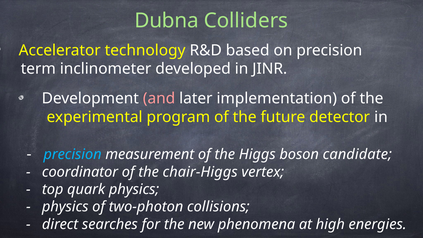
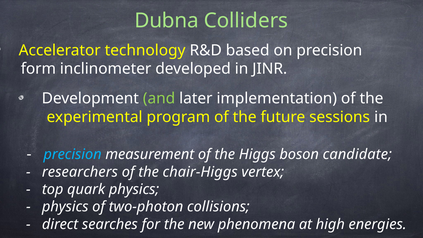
term: term -> form
and colour: pink -> light green
detector: detector -> sessions
coordinator: coordinator -> researchers
